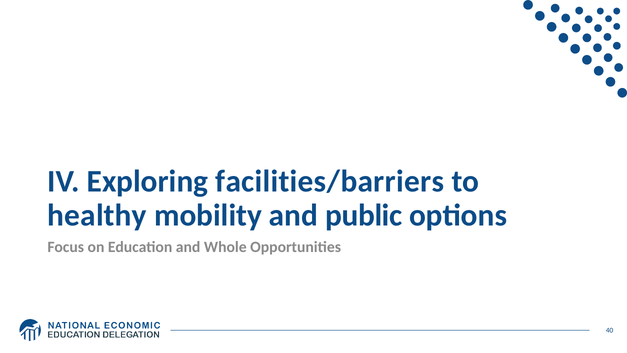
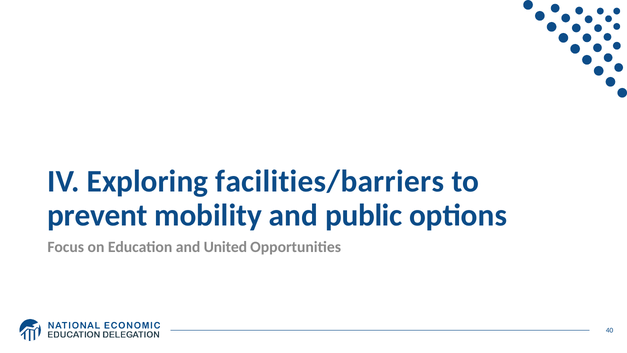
healthy: healthy -> prevent
Whole: Whole -> United
